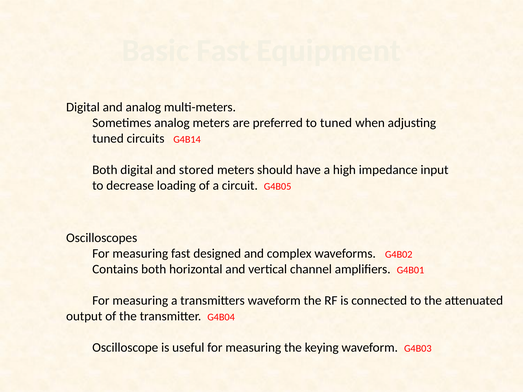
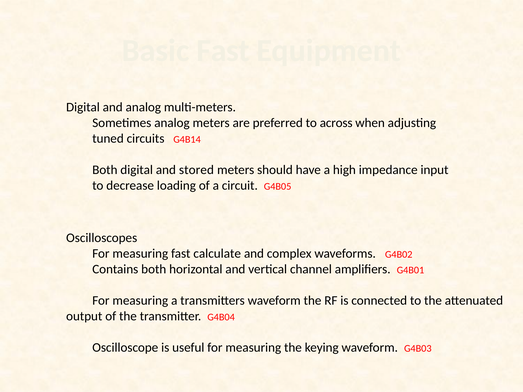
to tuned: tuned -> across
designed: designed -> calculate
